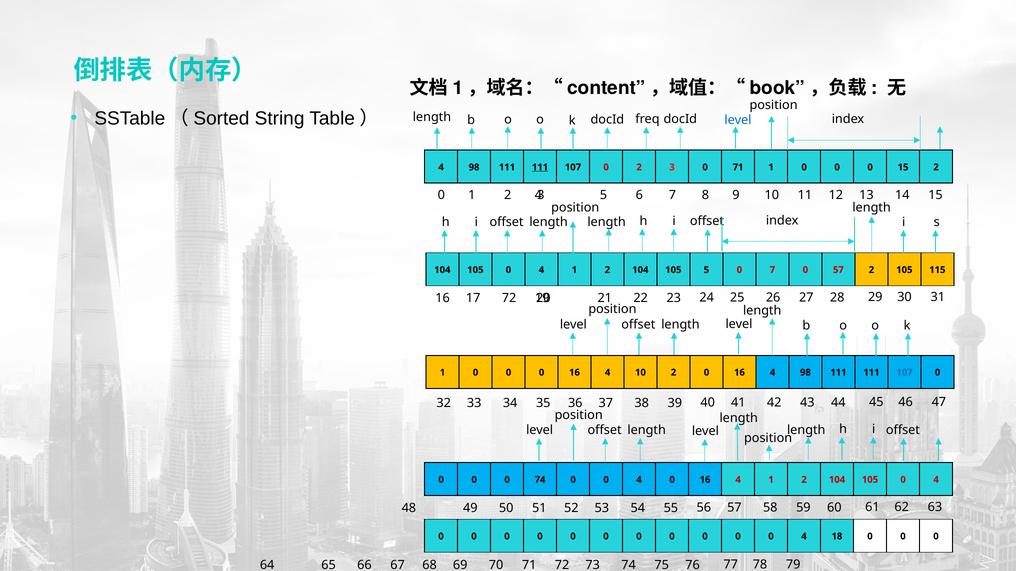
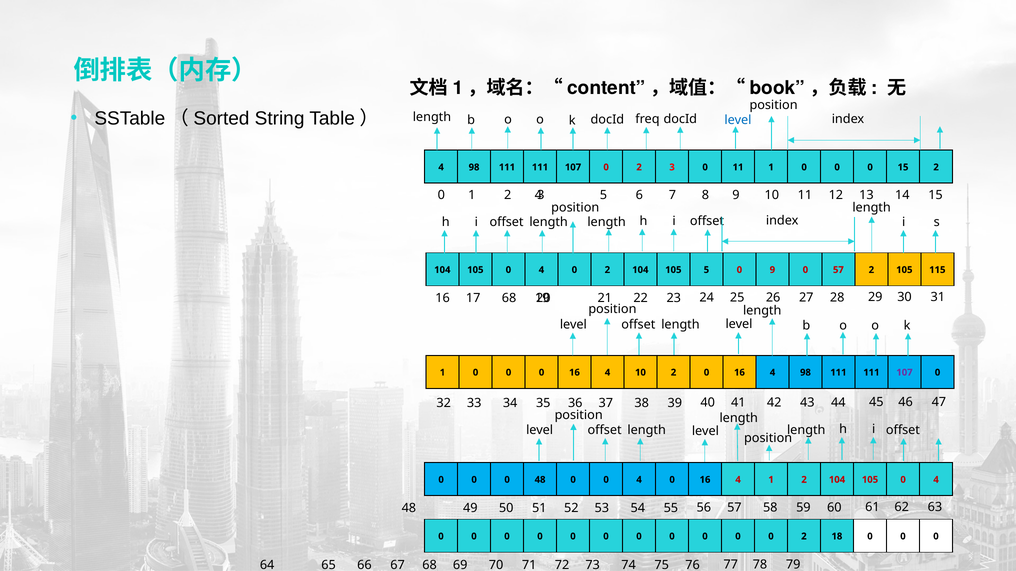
111 at (540, 167) underline: present -> none
0 71: 71 -> 11
105 0 4 1: 1 -> 0
0 7: 7 -> 9
17 72: 72 -> 68
107 at (904, 373) colour: blue -> purple
0 74: 74 -> 48
0 0 0 4: 4 -> 2
